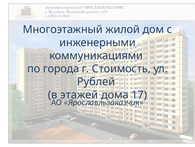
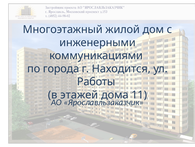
Стоимость: Стоимость -> Находится
Рублей: Рублей -> Работы
17: 17 -> 11
